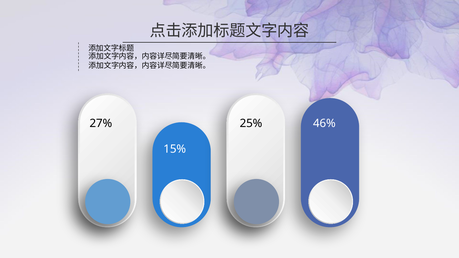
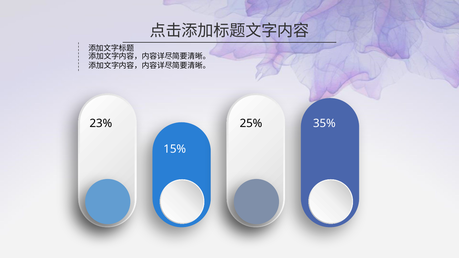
27%: 27% -> 23%
46%: 46% -> 35%
